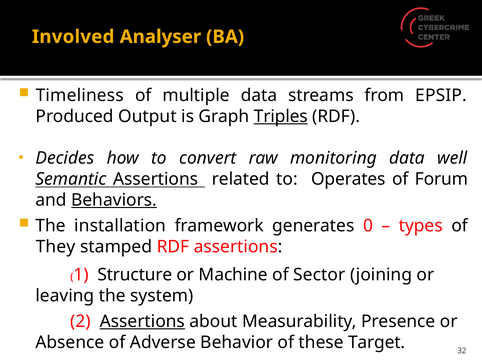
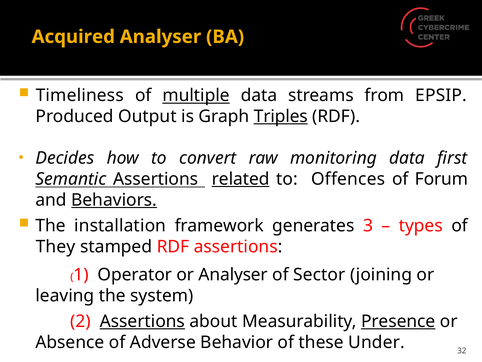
Involved: Involved -> Acquired
multiple underline: none -> present
well: well -> first
related underline: none -> present
Operates: Operates -> Offences
0: 0 -> 3
Structure: Structure -> Operator
or Machine: Machine -> Analyser
Presence underline: none -> present
Target: Target -> Under
